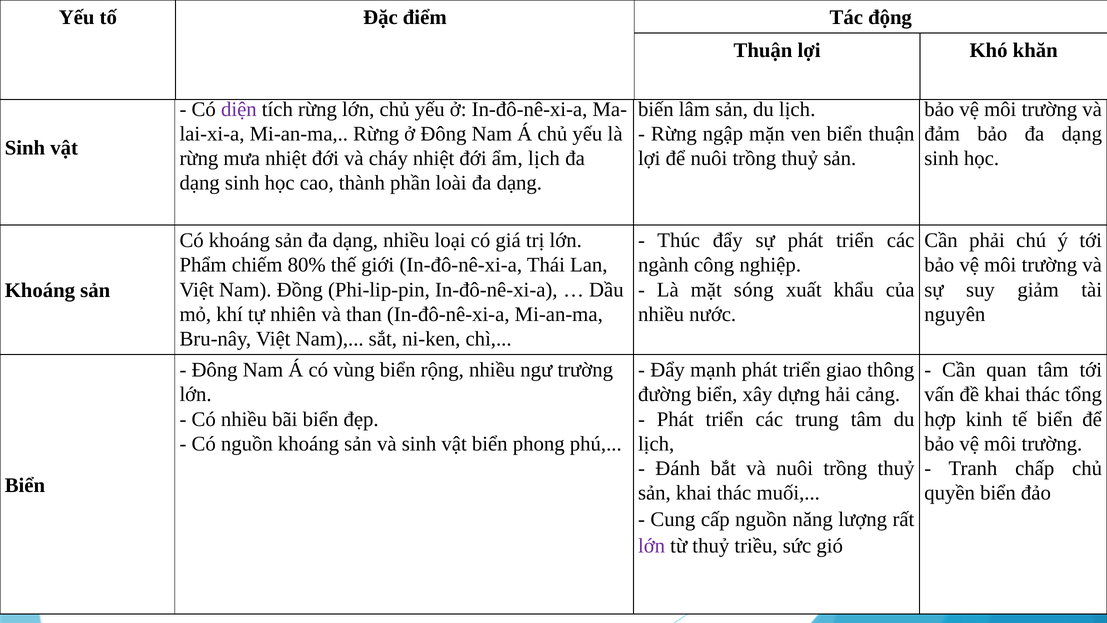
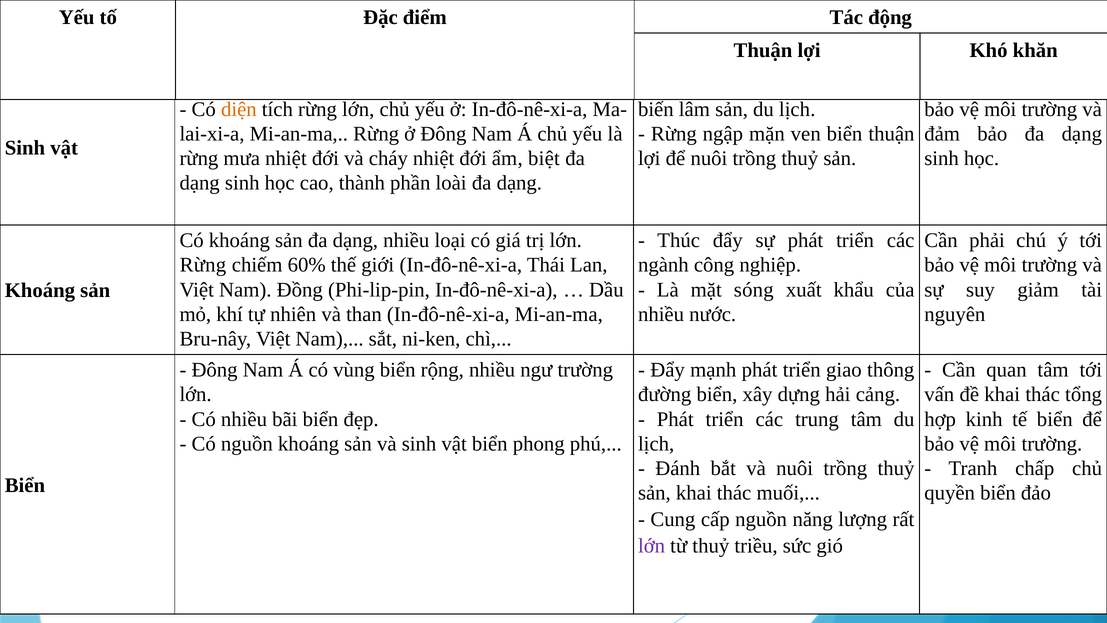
diện colour: purple -> orange
ẩm lịch: lịch -> biệt
Phẩm at (203, 265): Phẩm -> Rừng
80%: 80% -> 60%
